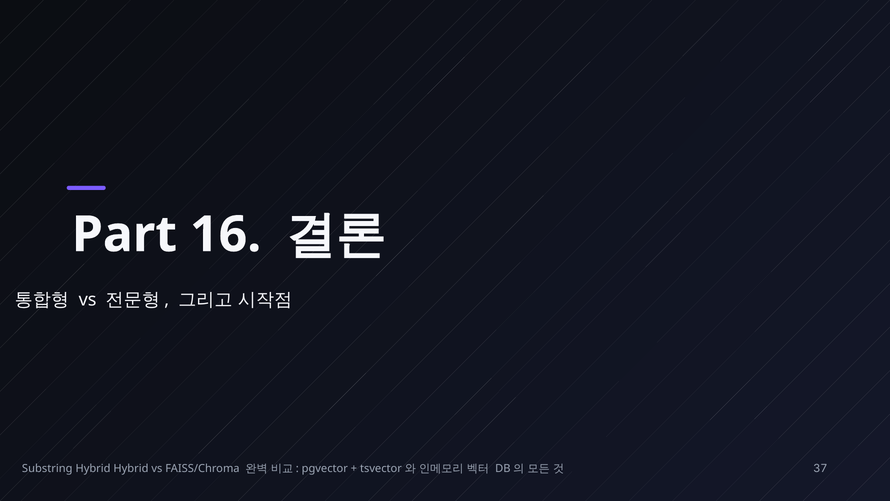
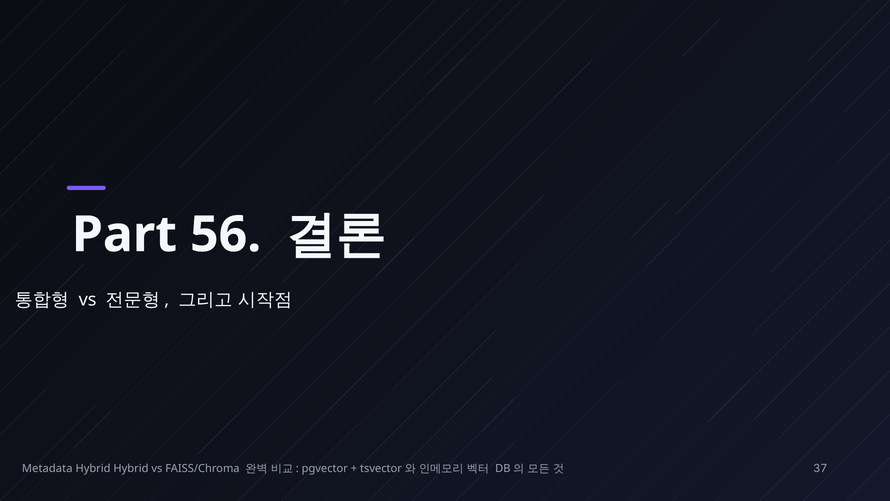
16: 16 -> 56
Substring: Substring -> Metadata
